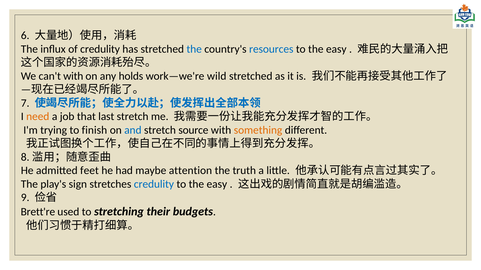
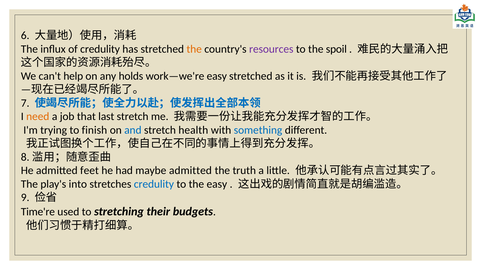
the at (194, 49) colour: blue -> orange
resources colour: blue -> purple
easy at (336, 49): easy -> spoil
can't with: with -> help
work—we're wild: wild -> easy
source: source -> health
something colour: orange -> blue
maybe attention: attention -> admitted
sign: sign -> into
Brett're: Brett're -> Time're
